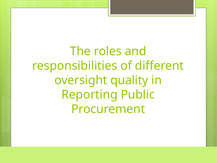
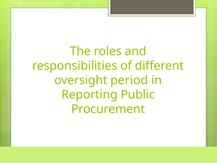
quality: quality -> period
